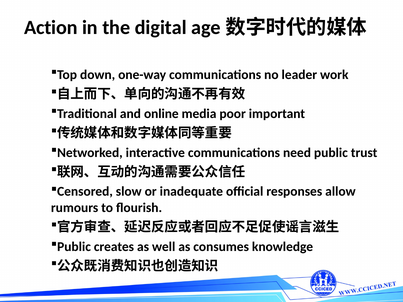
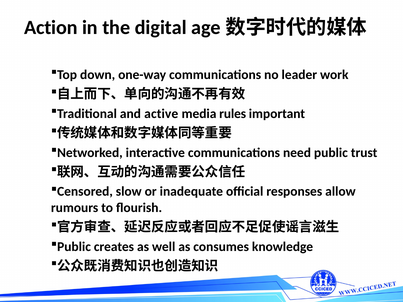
online: online -> active
poor: poor -> rules
